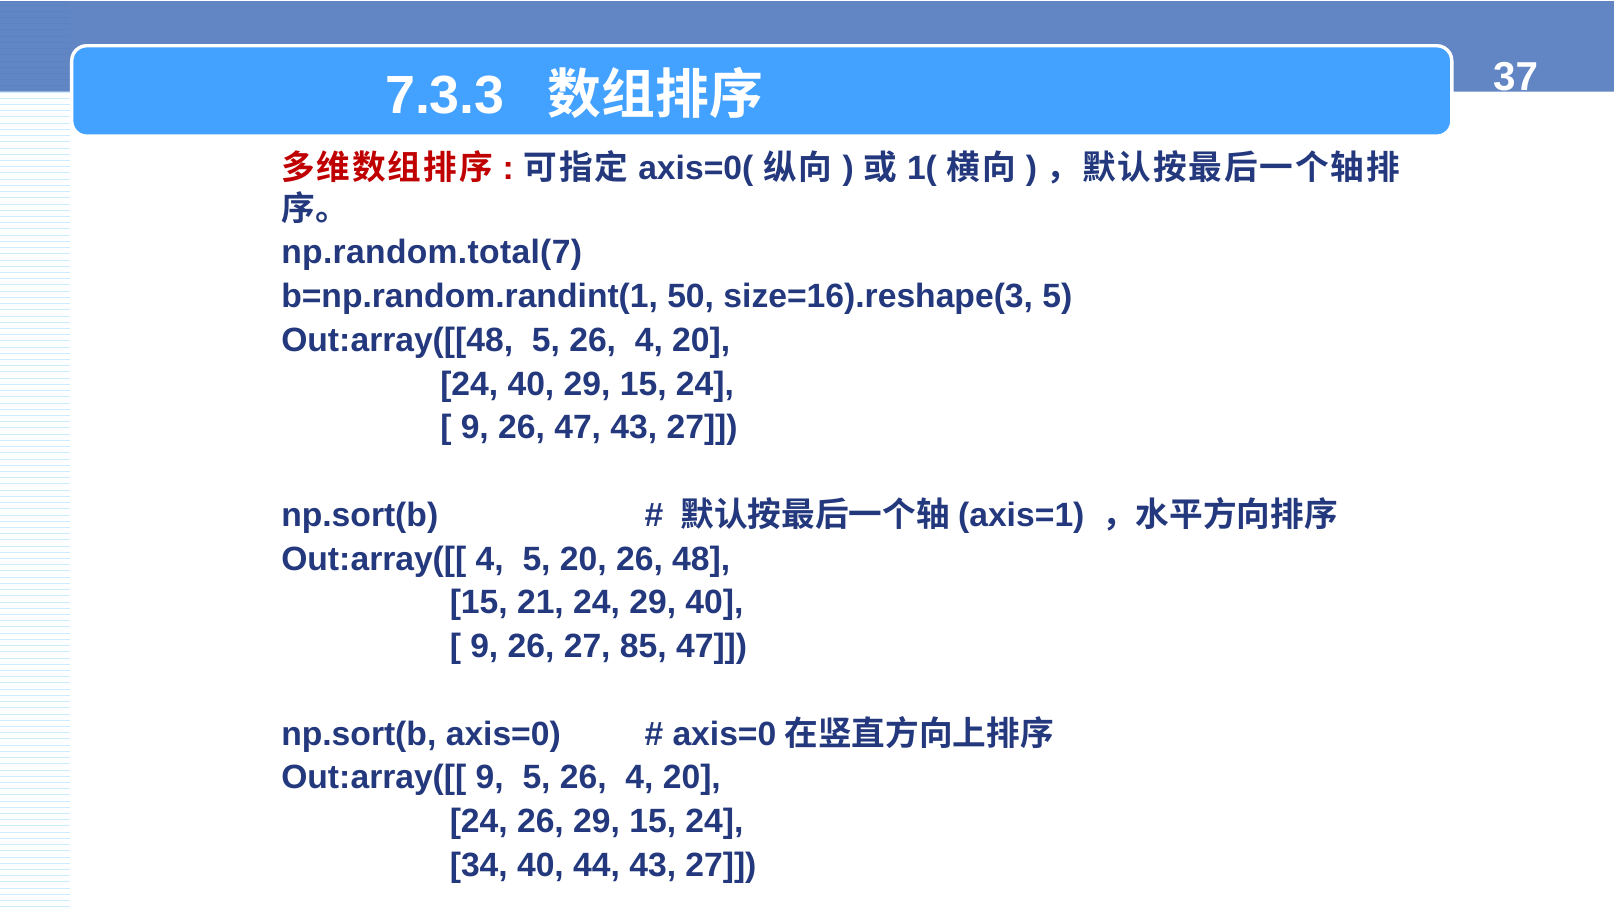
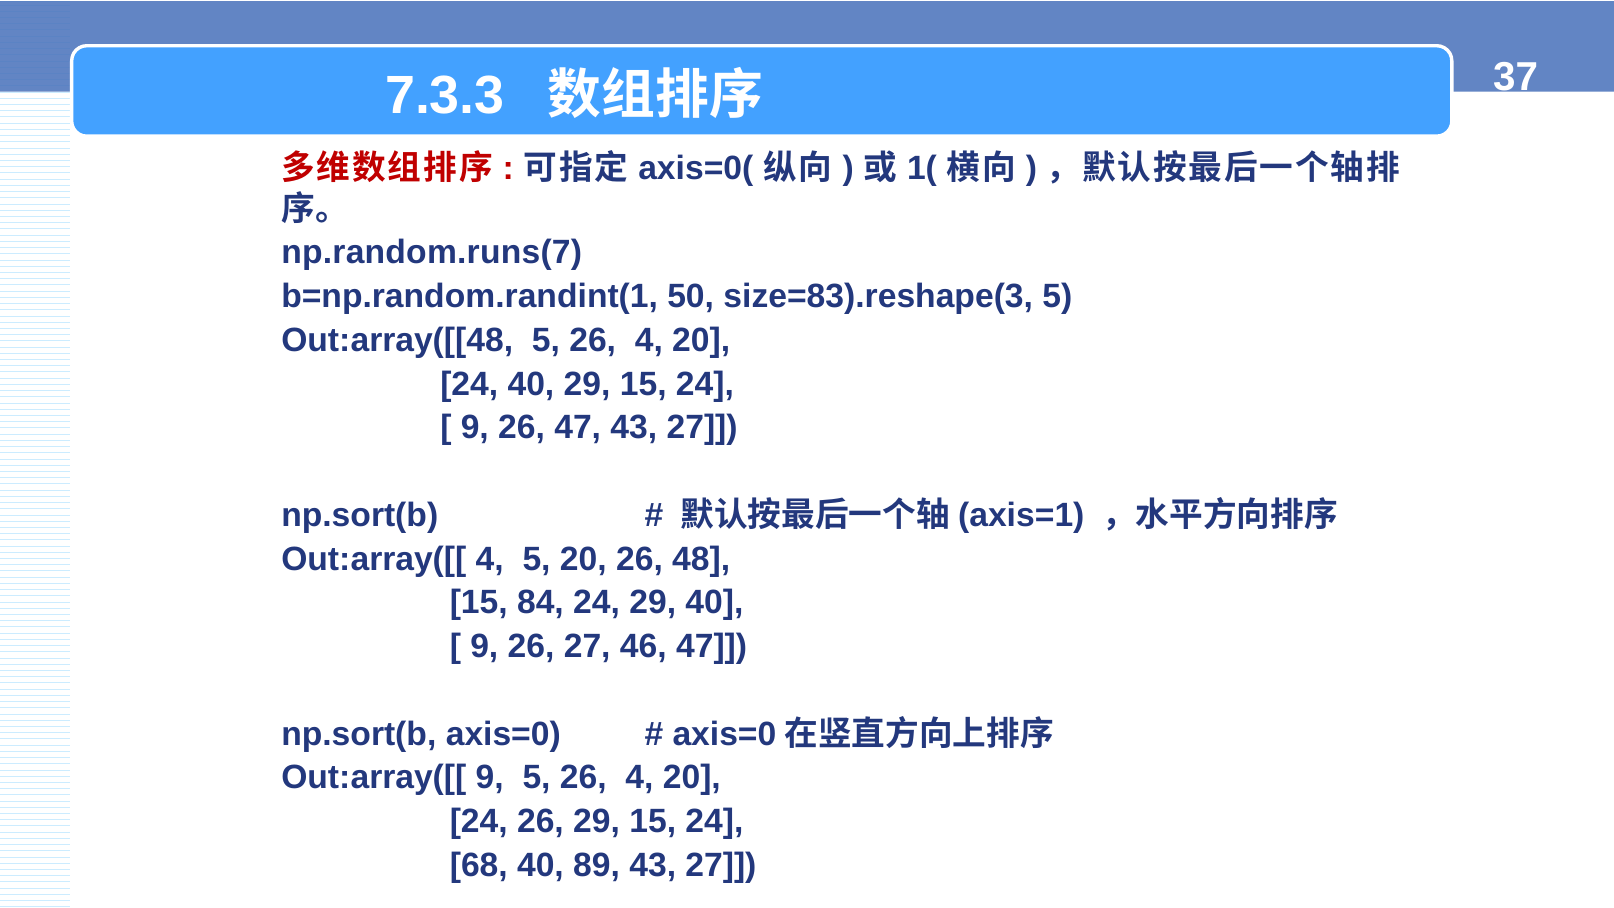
np.random.total(7: np.random.total(7 -> np.random.runs(7
size=16).reshape(3: size=16).reshape(3 -> size=83).reshape(3
21: 21 -> 84
85: 85 -> 46
34: 34 -> 68
44: 44 -> 89
